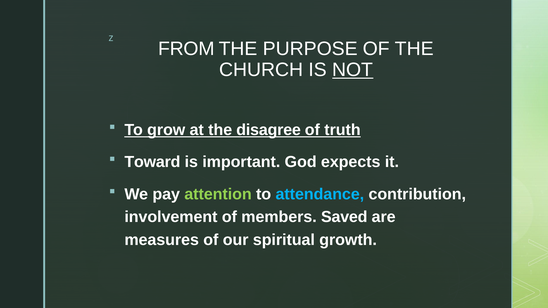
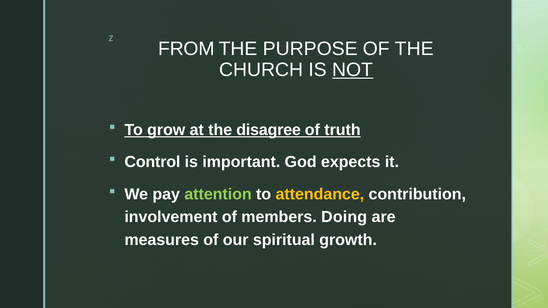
Toward: Toward -> Control
attendance colour: light blue -> yellow
Saved: Saved -> Doing
